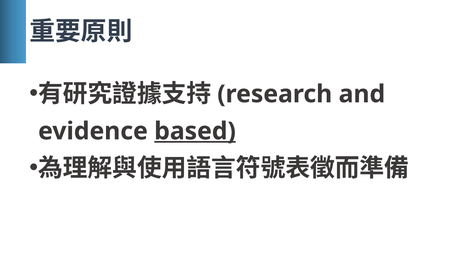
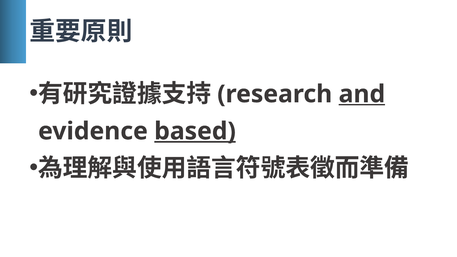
and underline: none -> present
